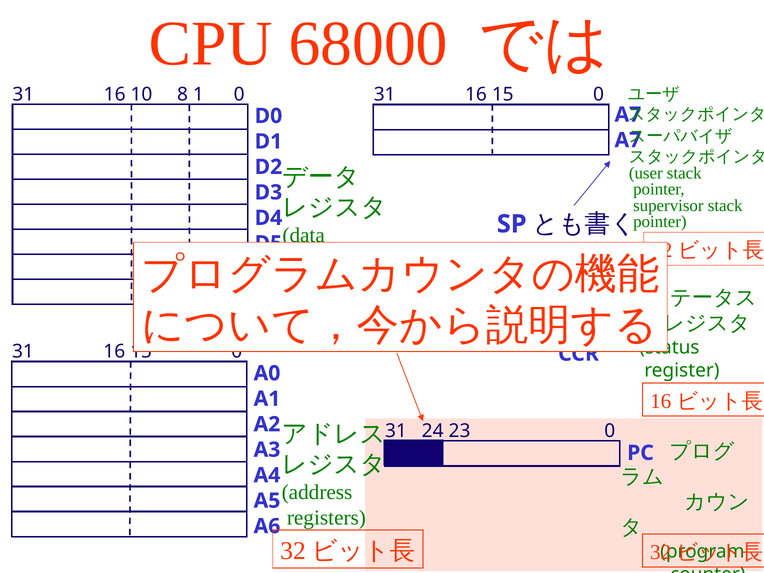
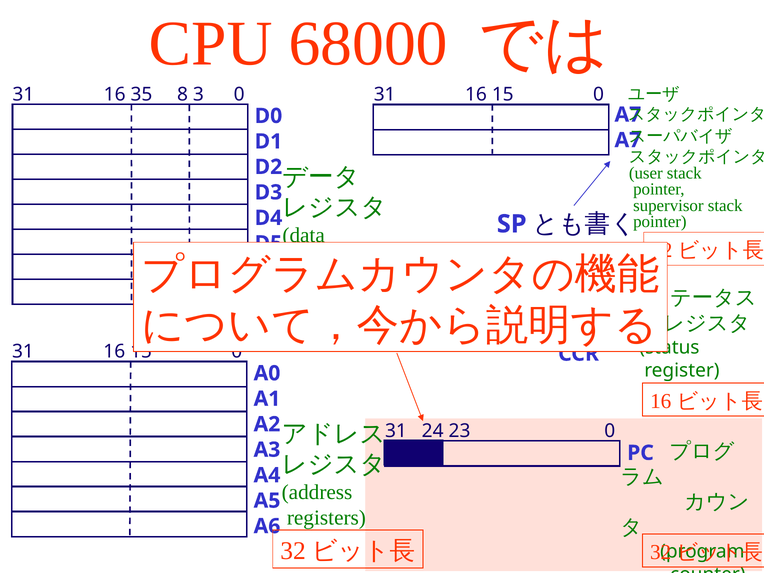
10: 10 -> 35
1: 1 -> 3
